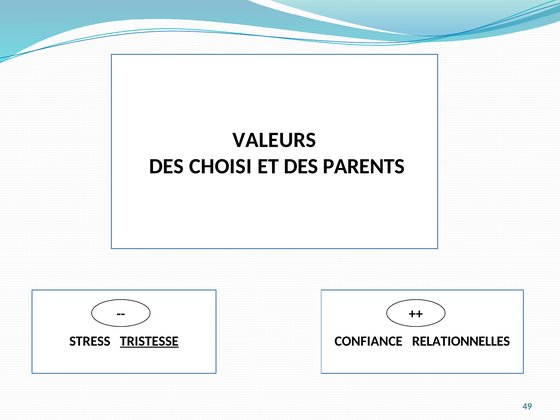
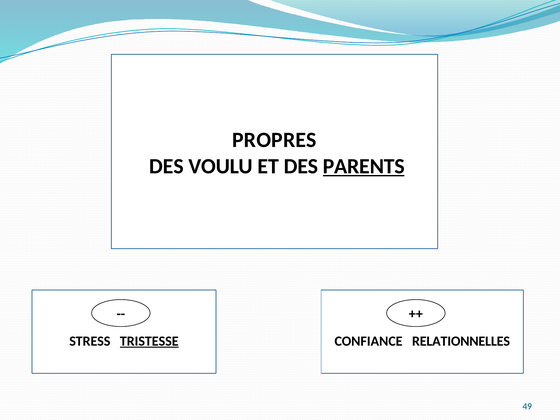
VALEURS: VALEURS -> PROPRES
CHOISI: CHOISI -> VOULU
PARENTS underline: none -> present
